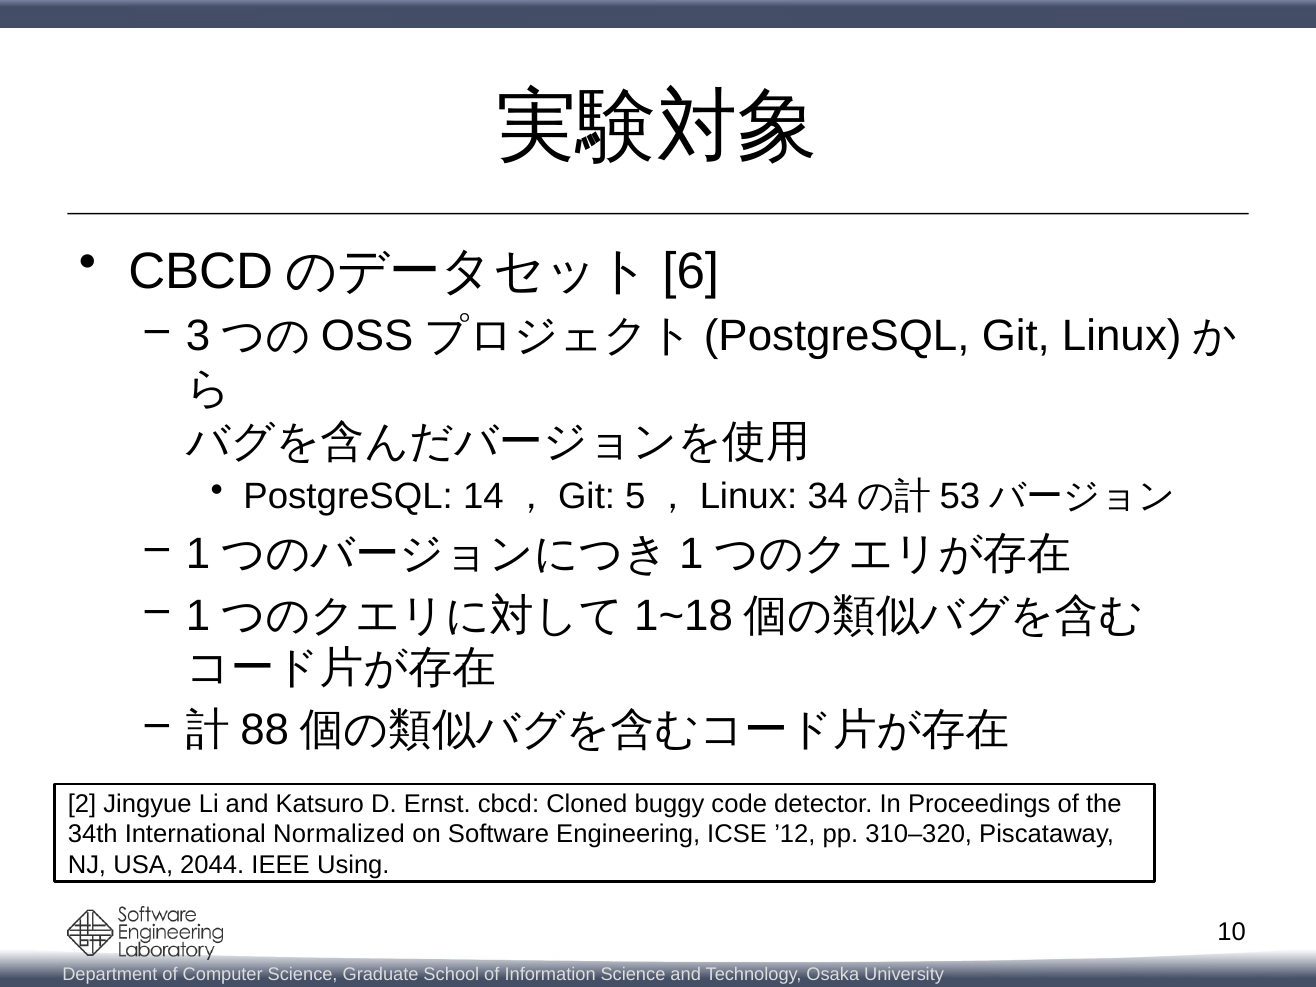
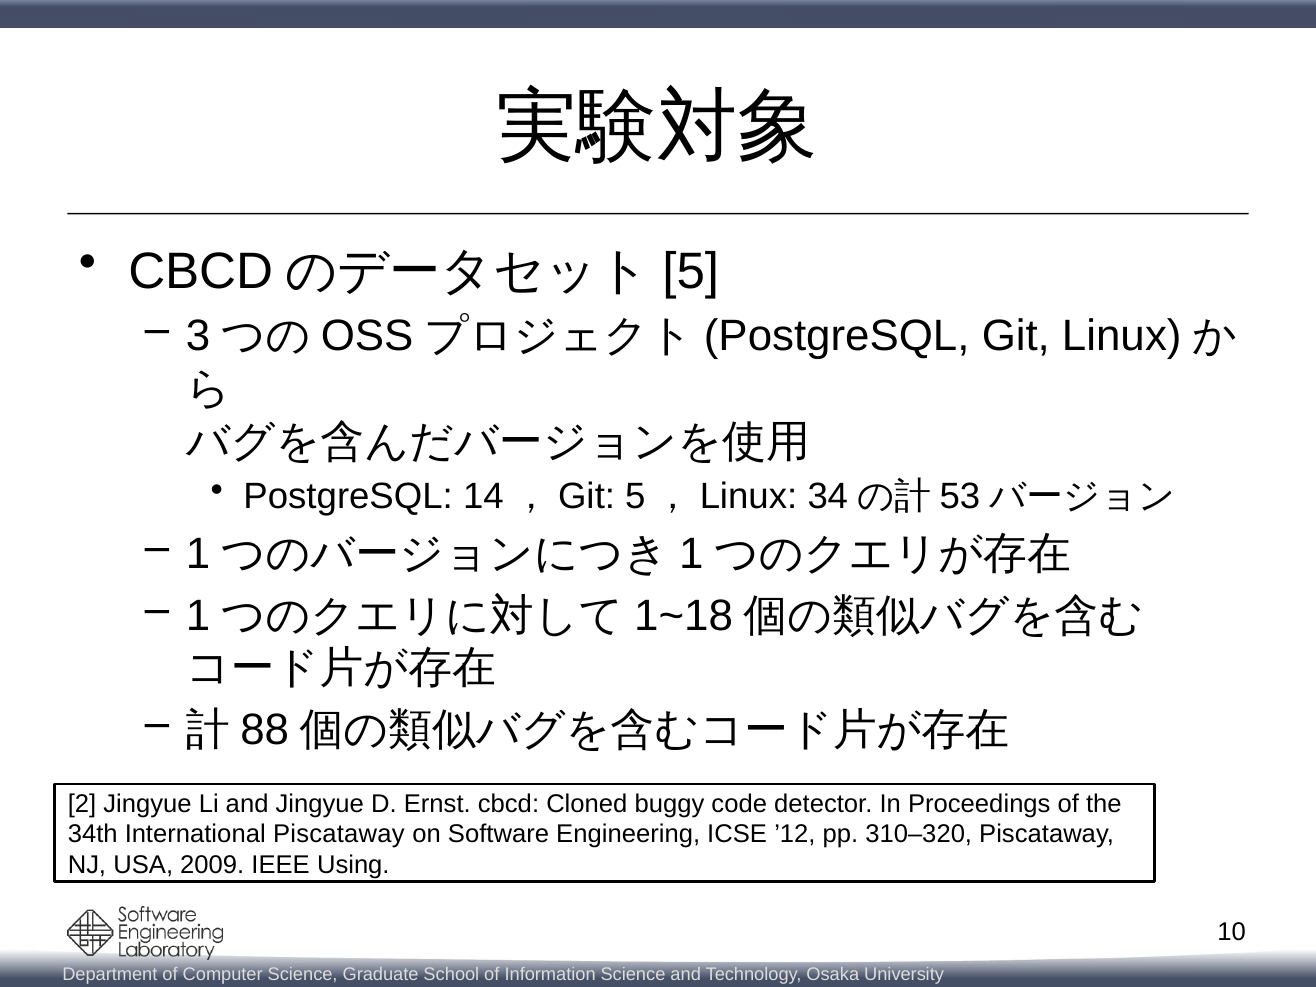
6: 6 -> 5
and Katsuro: Katsuro -> Jingyue
International Normalized: Normalized -> Piscataway
2044: 2044 -> 2009
